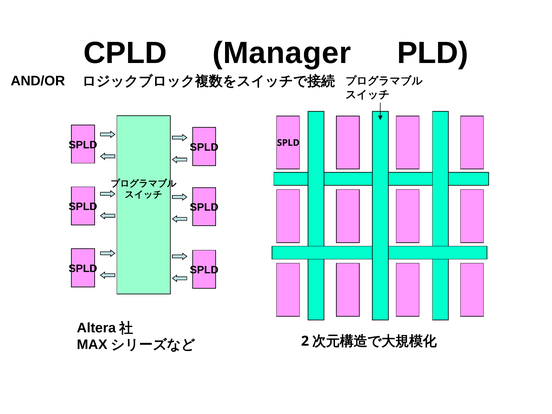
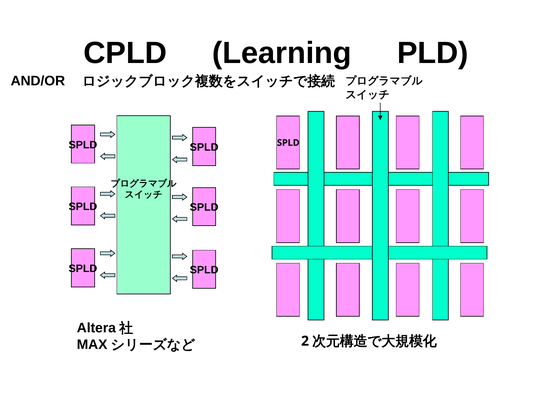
Manager: Manager -> Learning
